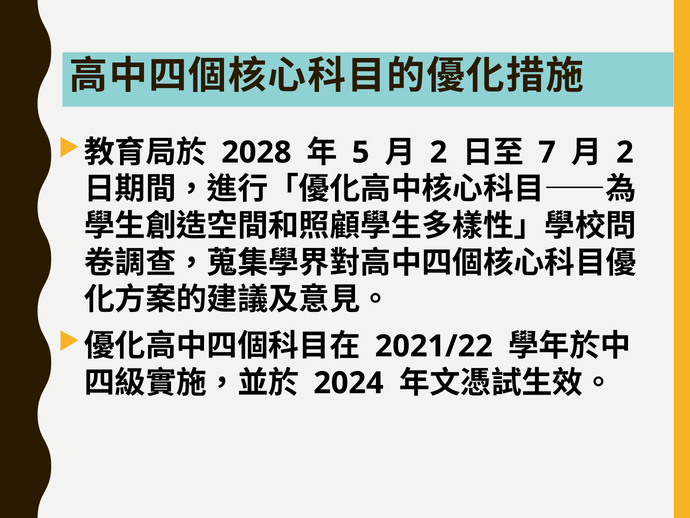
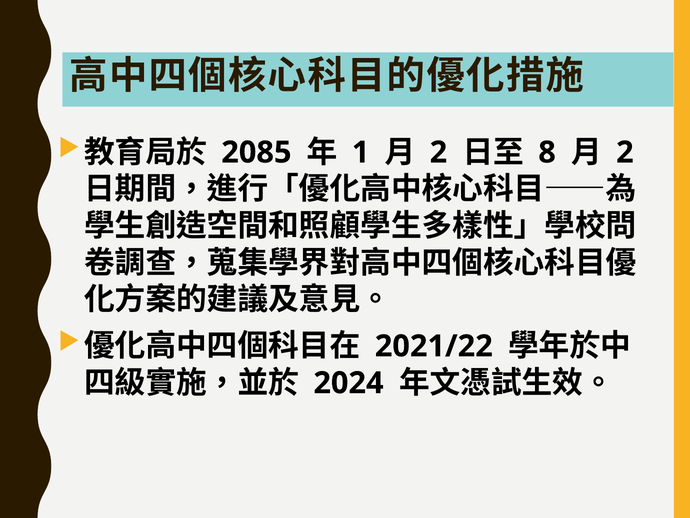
2028: 2028 -> 2085
5: 5 -> 1
7: 7 -> 8
